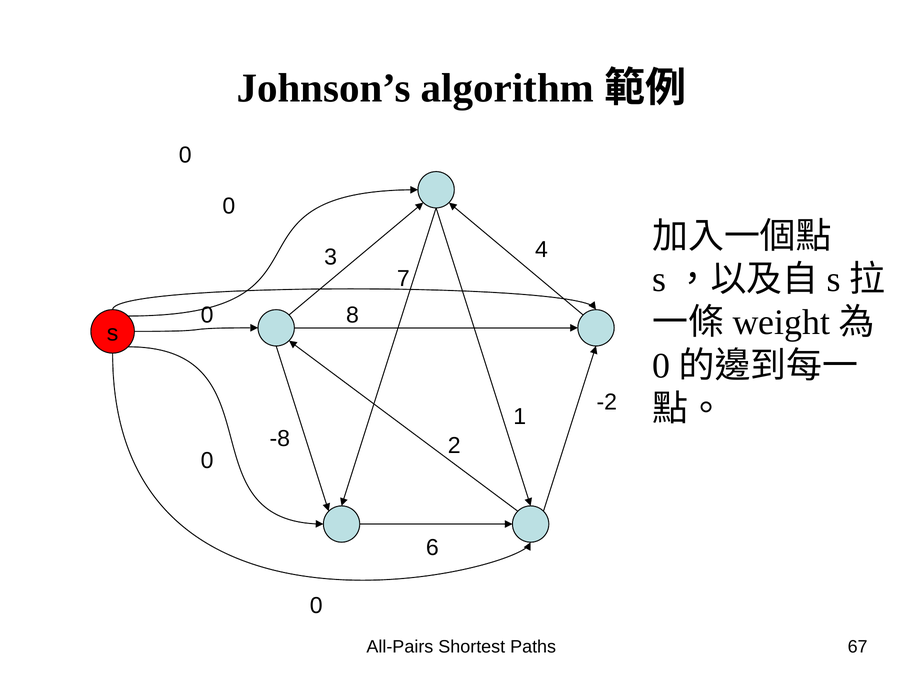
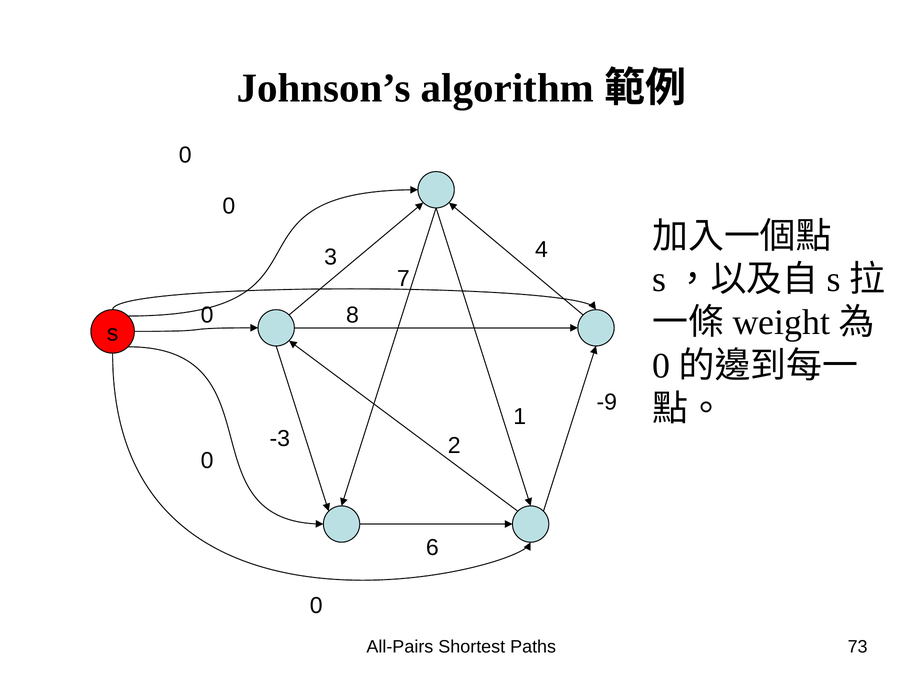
-2: -2 -> -9
-8: -8 -> -3
67: 67 -> 73
